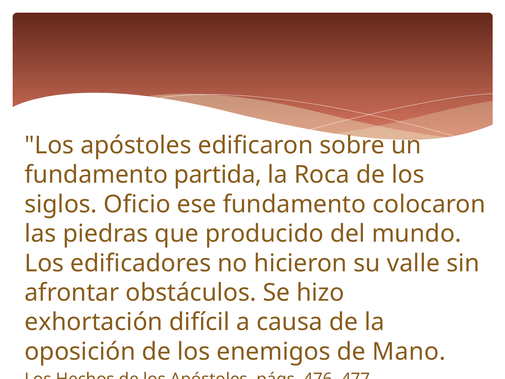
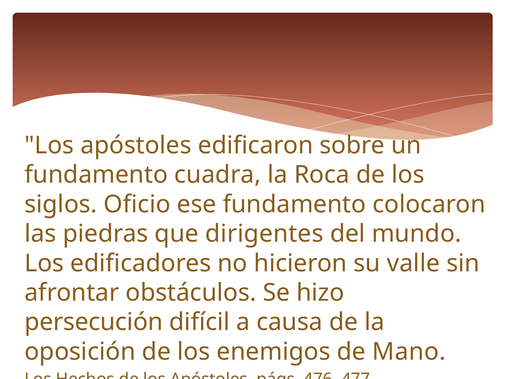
partida: partida -> cuadra
producido: producido -> dirigentes
exhortación: exhortación -> persecución
